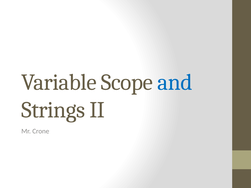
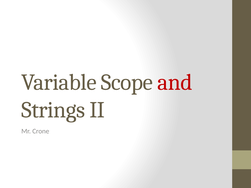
and colour: blue -> red
